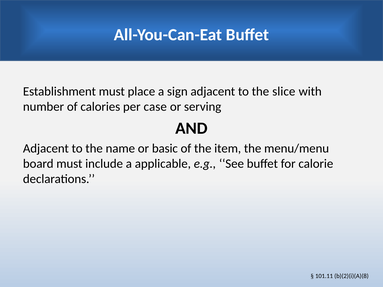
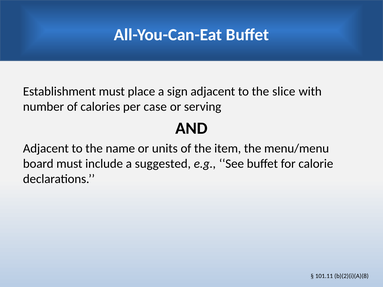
basic: basic -> units
applicable: applicable -> suggested
